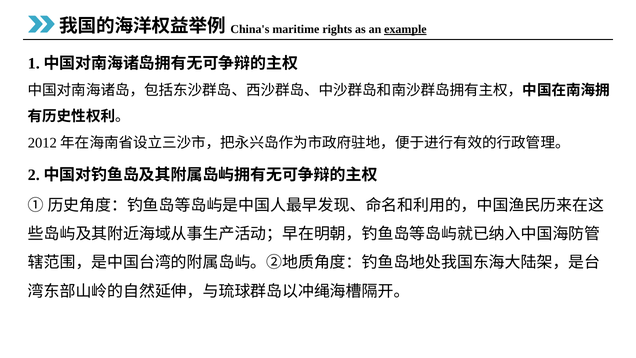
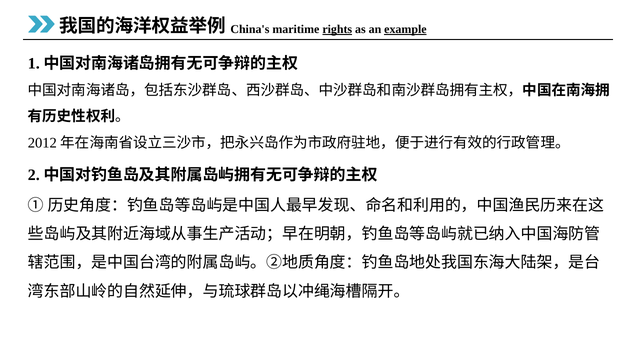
rights underline: none -> present
